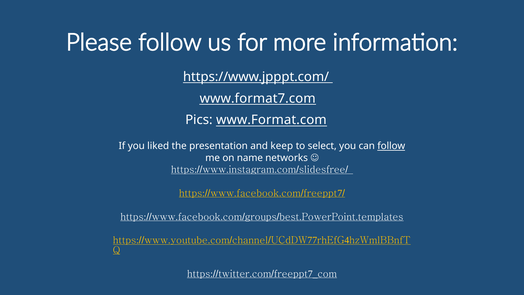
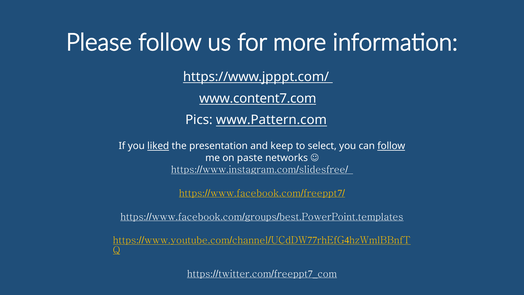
www.format7.com: www.format7.com -> www.content7.com
www.Format.com: www.Format.com -> www.Pattern.com
liked underline: none -> present
name: name -> paste
